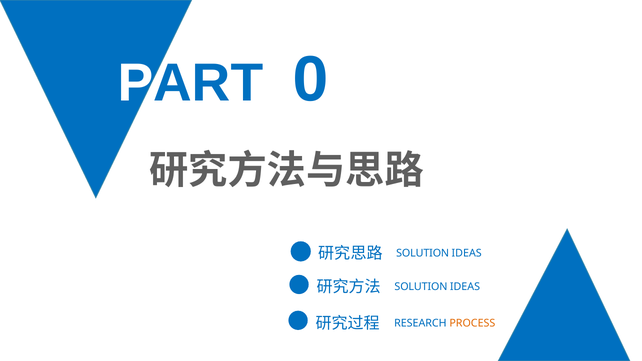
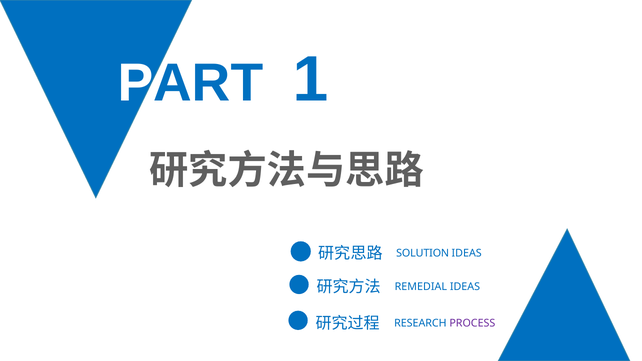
0: 0 -> 1
SOLUTION at (421, 287): SOLUTION -> REMEDIAL
PROCESS colour: orange -> purple
